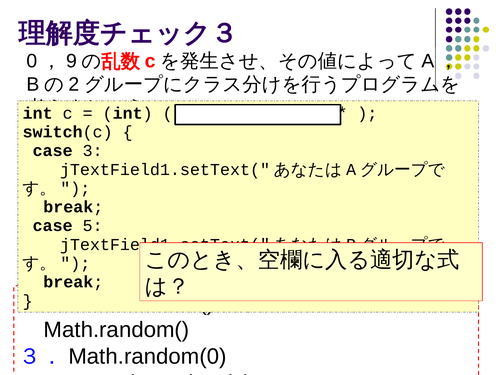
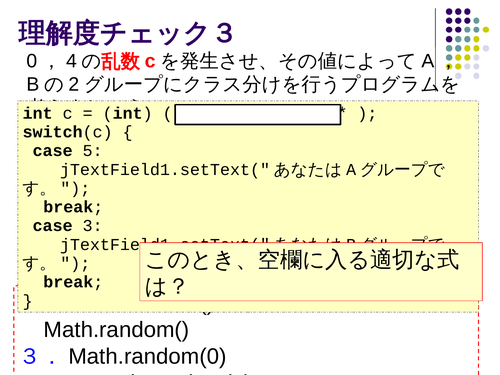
9: 9 -> 4
3: 3 -> 5
5: 5 -> 3
